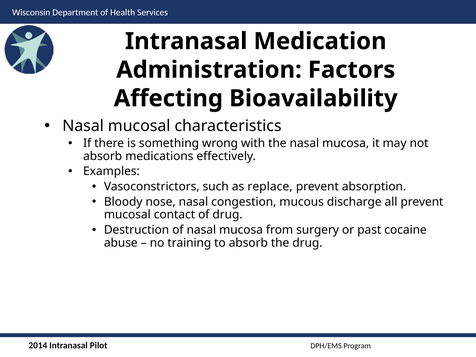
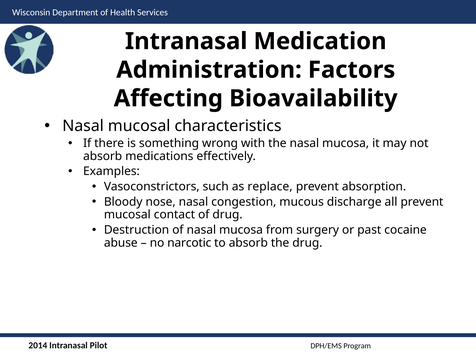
training: training -> narcotic
